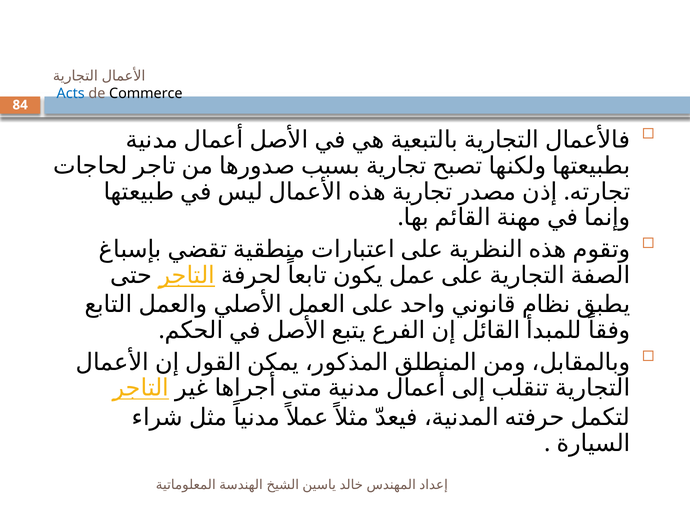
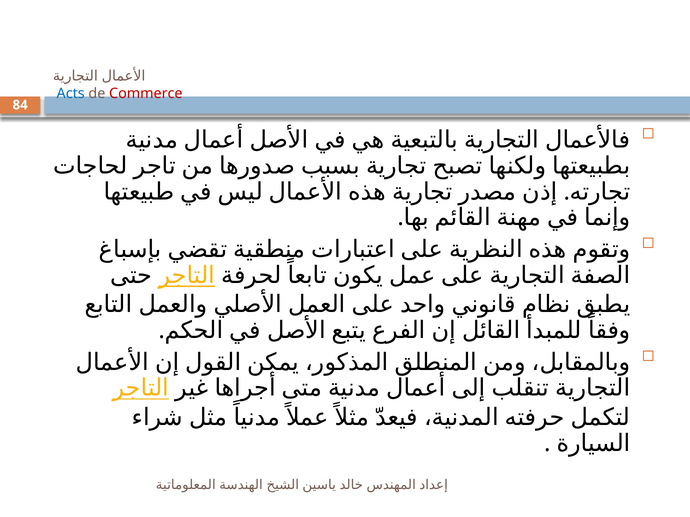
Commerce colour: black -> red
